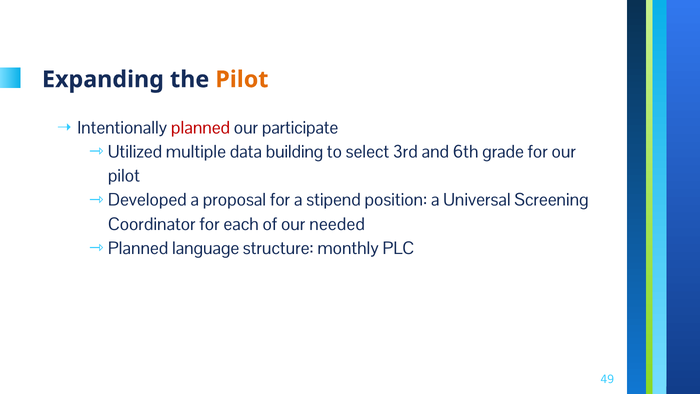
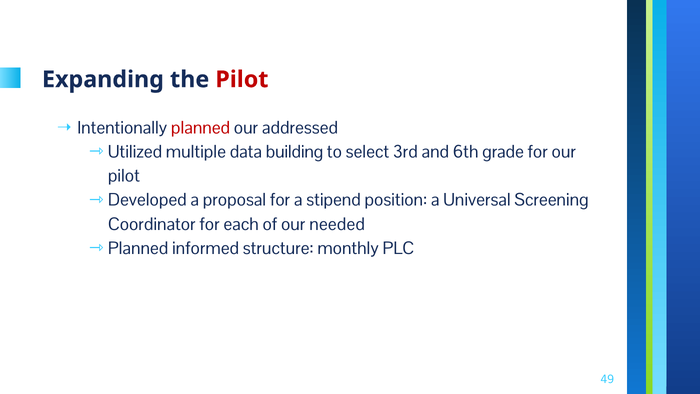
Pilot at (242, 79) colour: orange -> red
participate: participate -> addressed
language: language -> informed
